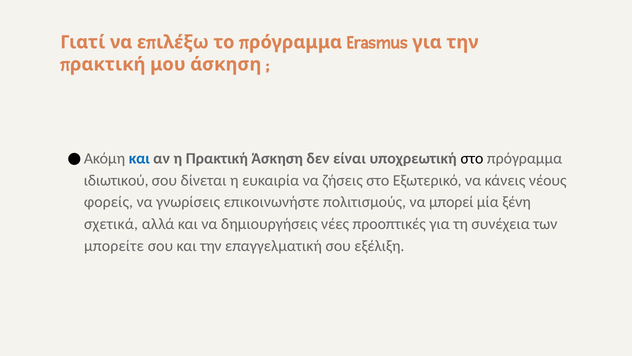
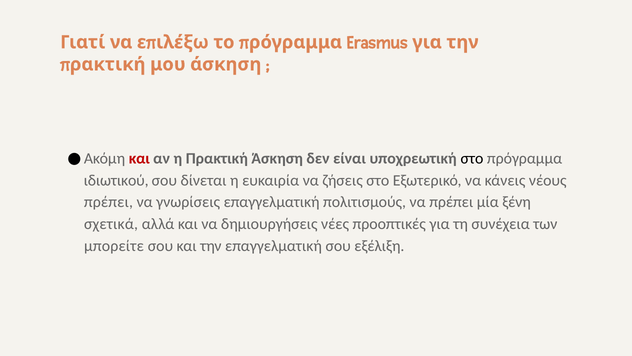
και at (139, 158) colour: blue -> red
φορείς at (108, 202): φορείς -> πρέπει
γνωρίσεις επικοινωνήστε: επικοινωνήστε -> επαγγελματική
να μπορεί: μπορεί -> πρέπει
